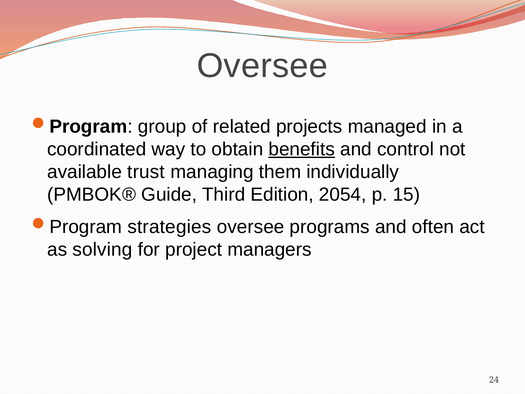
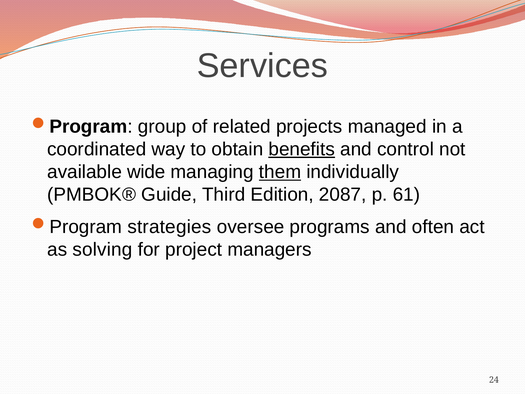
Oversee at (262, 66): Oversee -> Services
trust: trust -> wide
them underline: none -> present
2054: 2054 -> 2087
15: 15 -> 61
